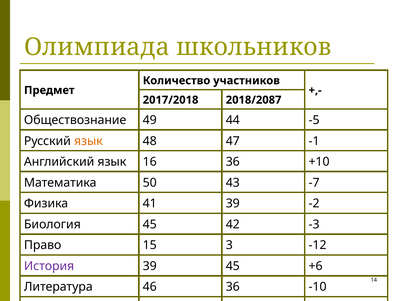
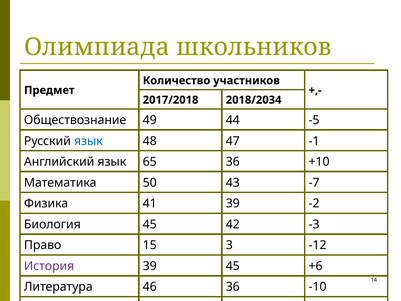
2018/2087: 2018/2087 -> 2018/2034
язык at (88, 141) colour: orange -> blue
16: 16 -> 65
